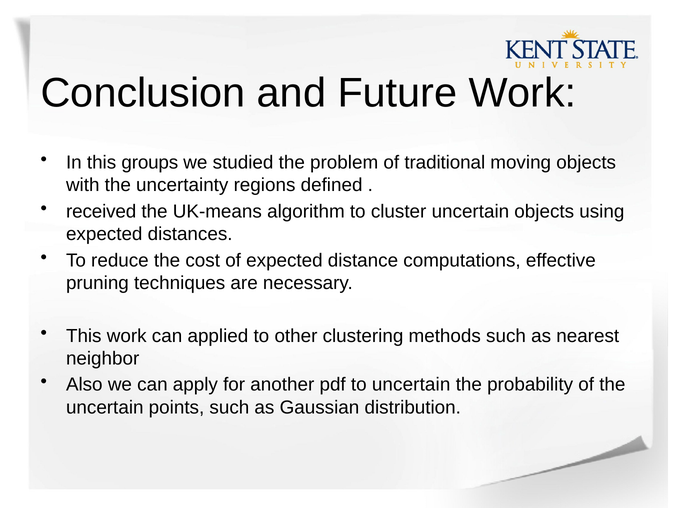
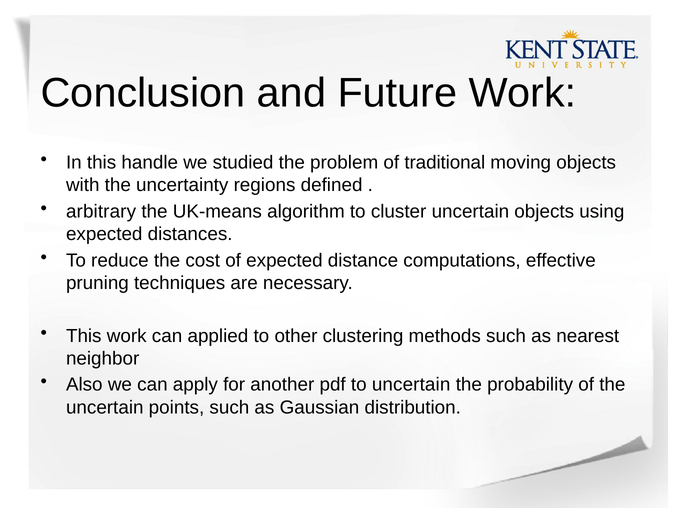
groups: groups -> handle
received: received -> arbitrary
